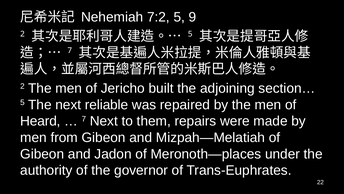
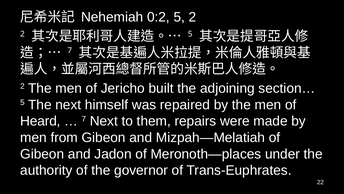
7:2: 7:2 -> 0:2
5 9: 9 -> 2
reliable: reliable -> himself
